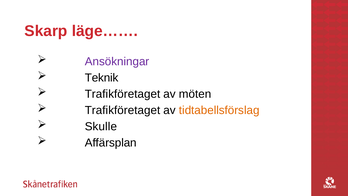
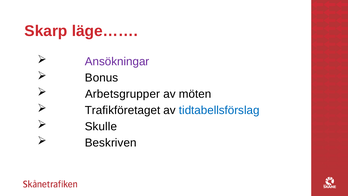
Teknik: Teknik -> Bonus
Trafikföretaget at (123, 94): Trafikföretaget -> Arbetsgrupper
tidtabellsförslag colour: orange -> blue
Affärsplan: Affärsplan -> Beskriven
